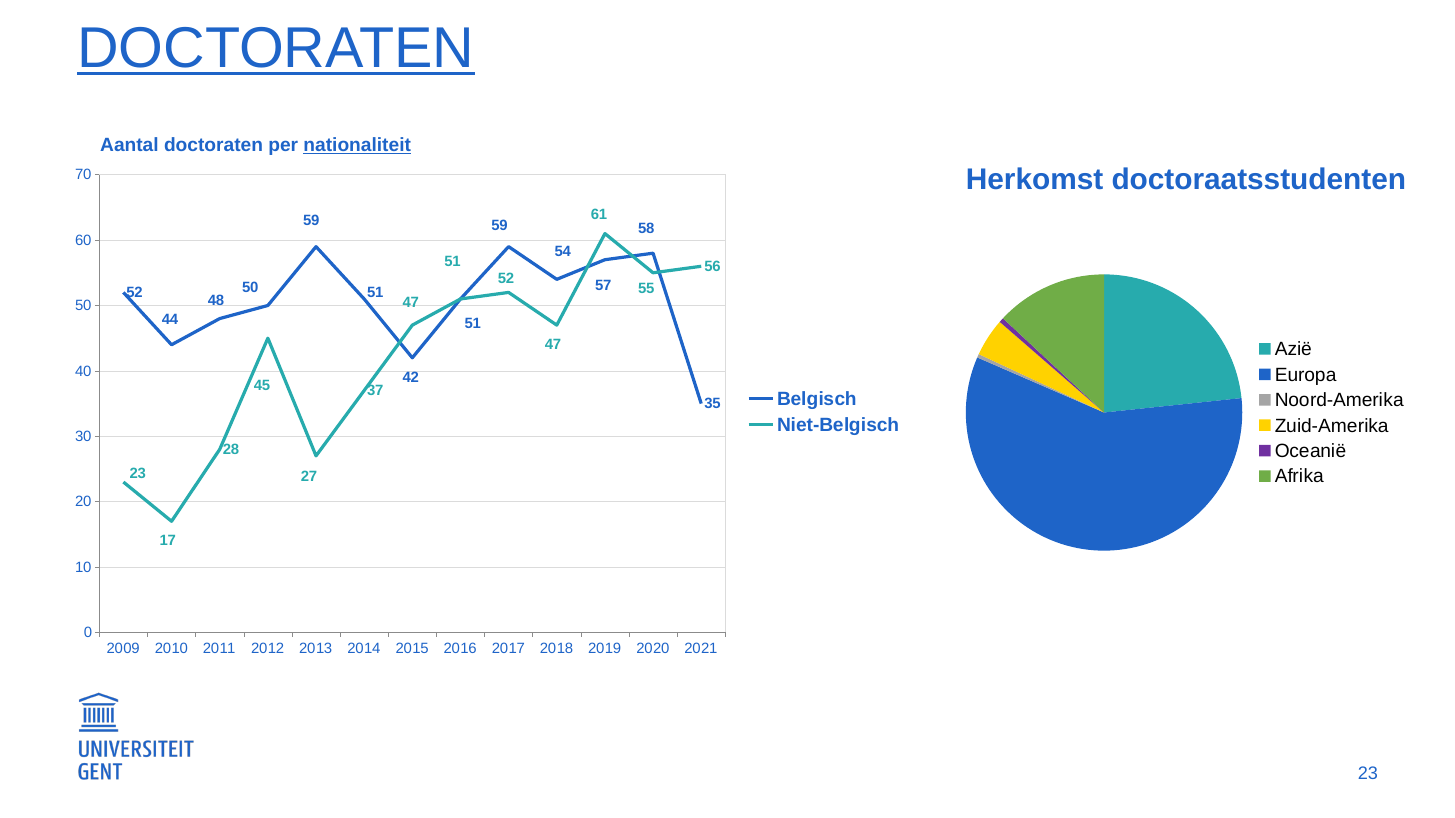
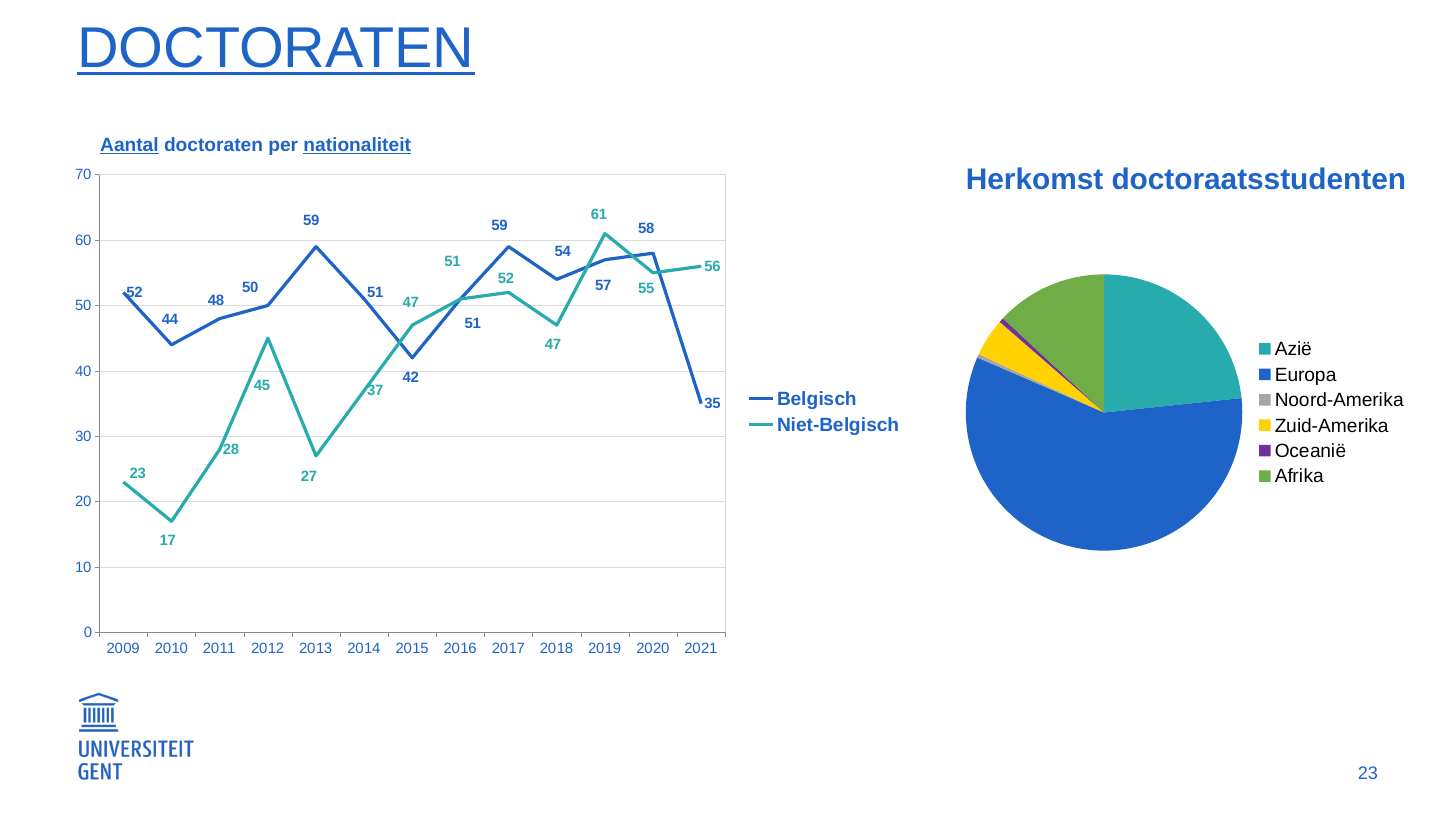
Aantal underline: none -> present
